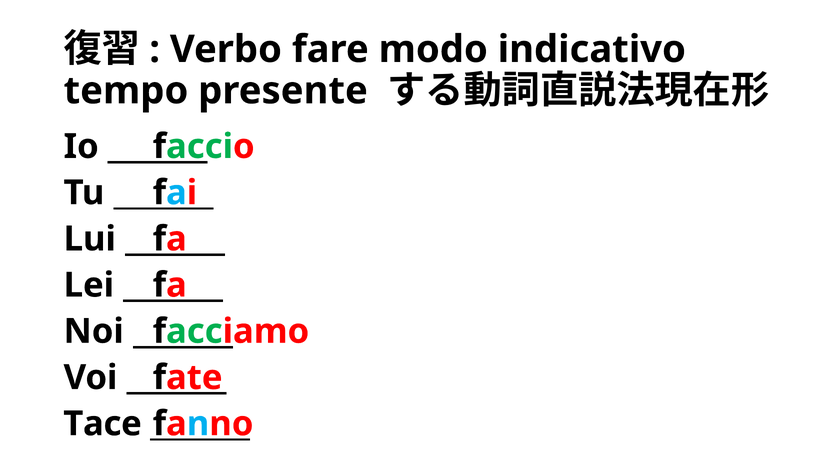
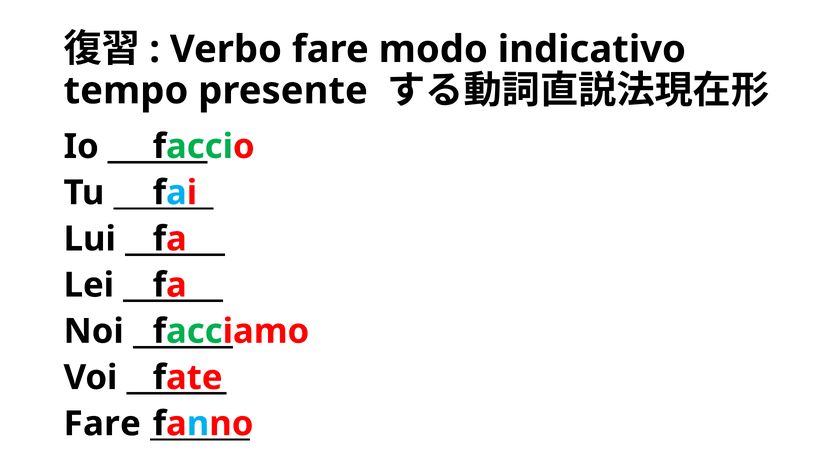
Tace at (103, 424): Tace -> Fare
